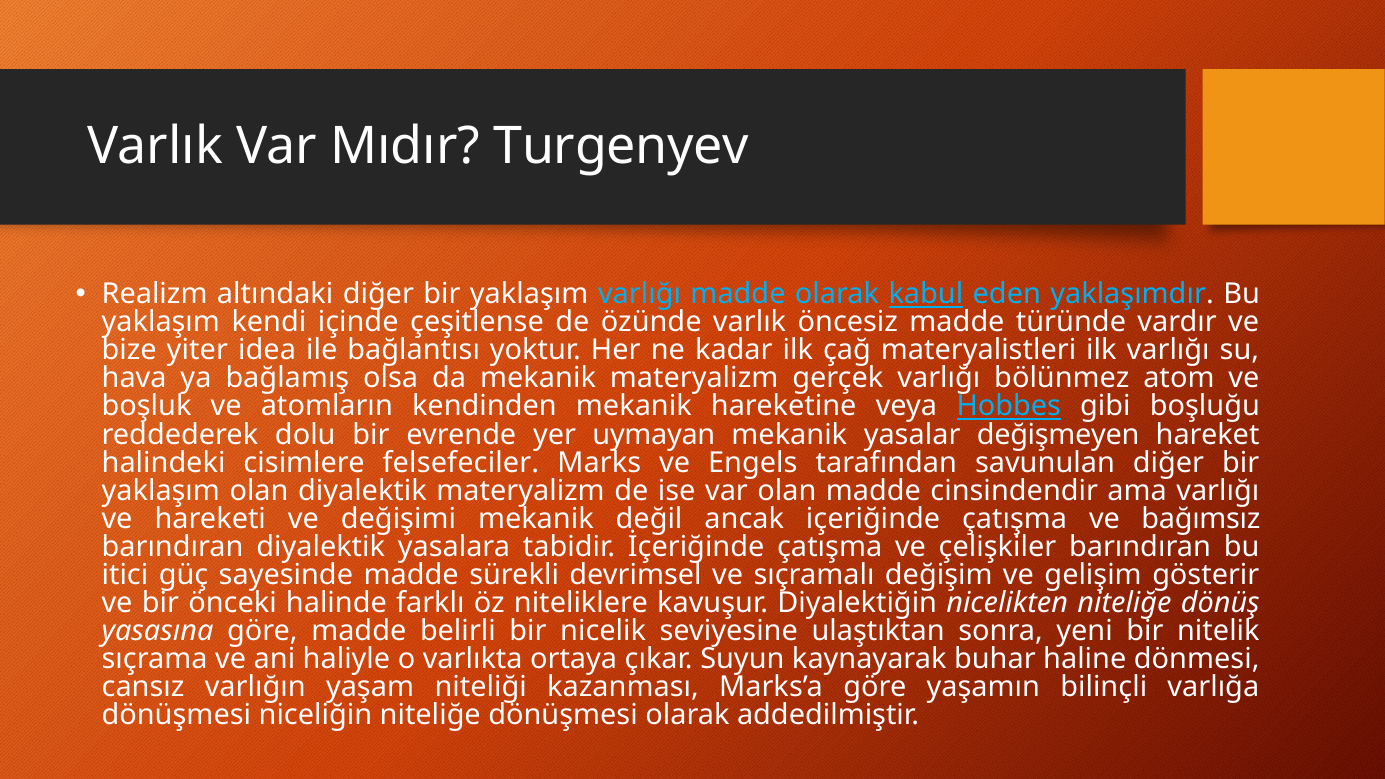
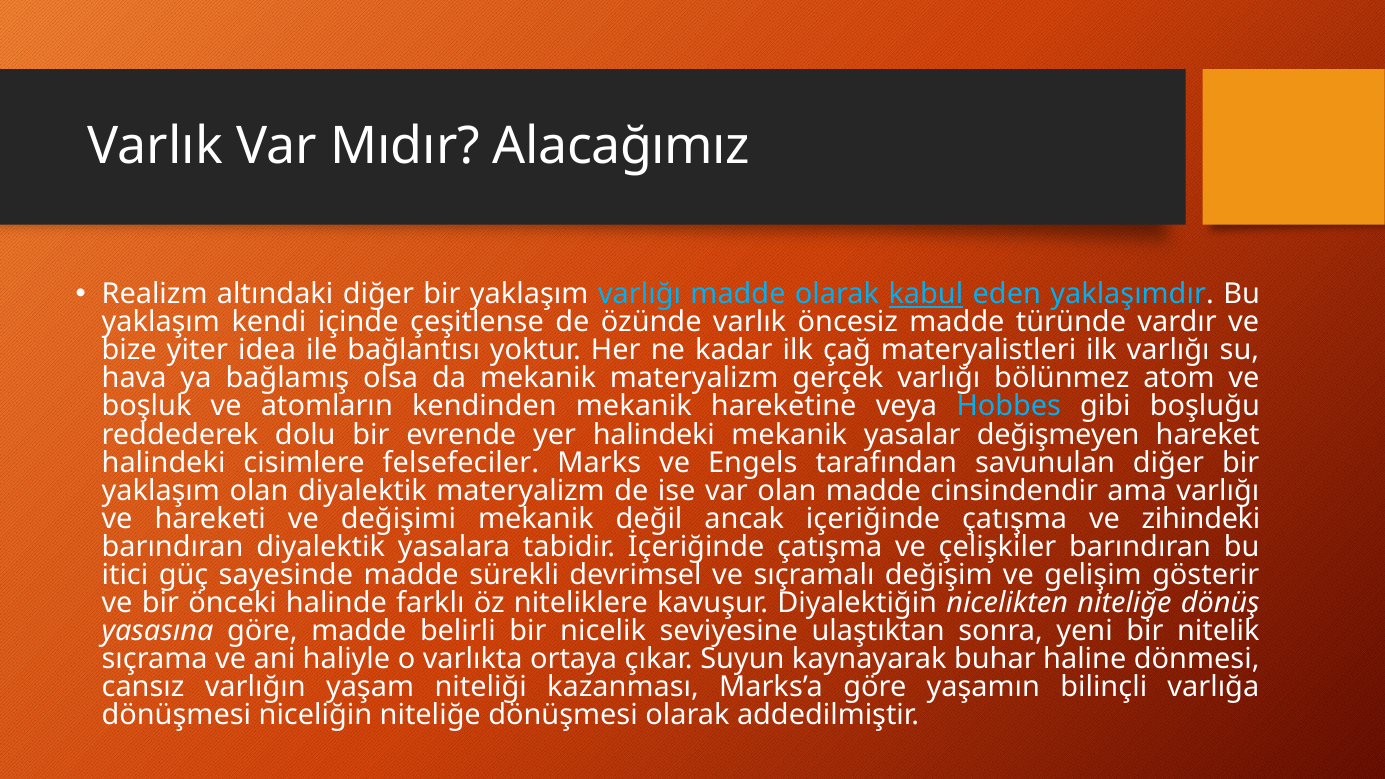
Turgenyev: Turgenyev -> Alacağımız
Hobbes underline: present -> none
yer uymayan: uymayan -> halindeki
bağımsız: bağımsız -> zihindeki
